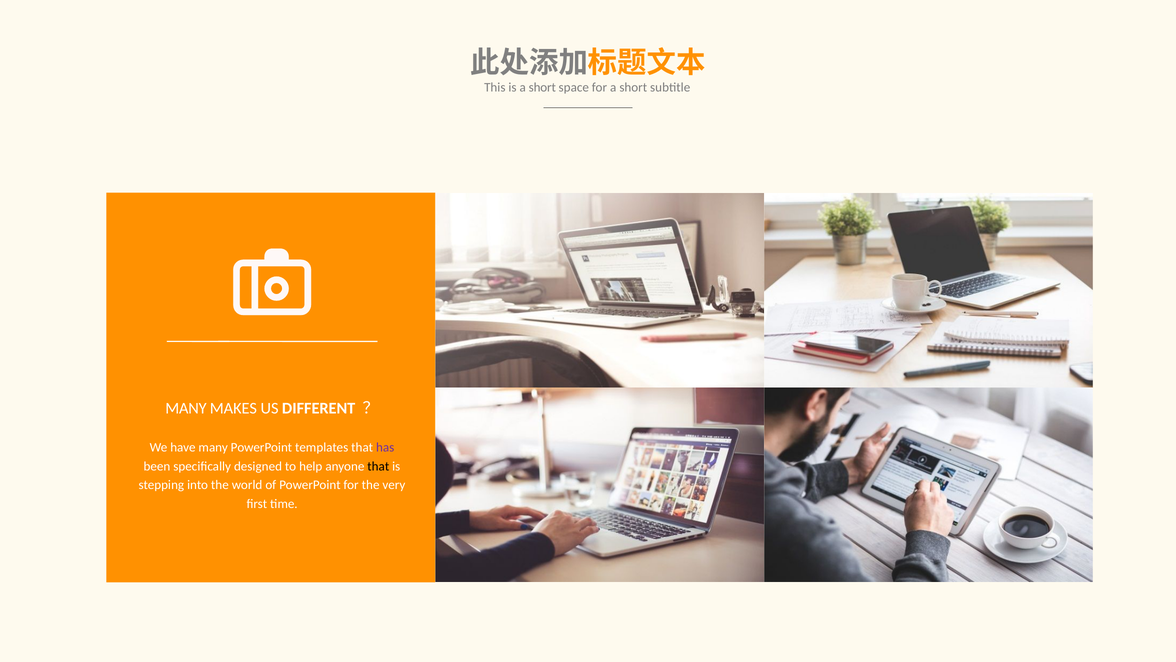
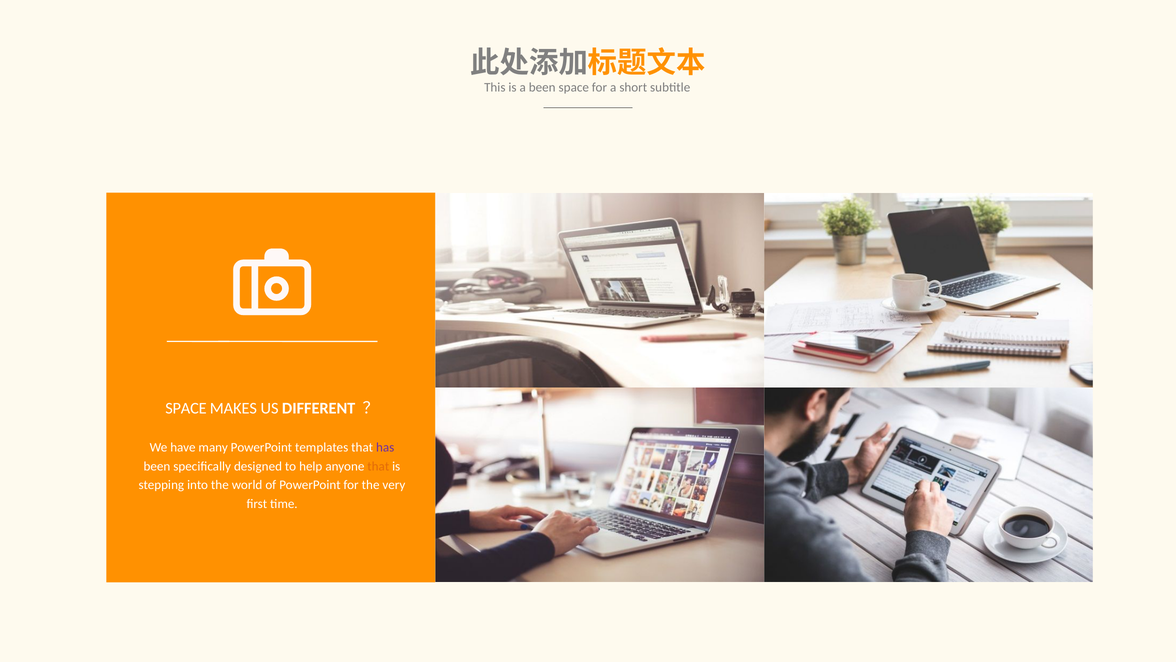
is a short: short -> been
MANY at (186, 408): MANY -> SPACE
that at (378, 466) colour: black -> orange
